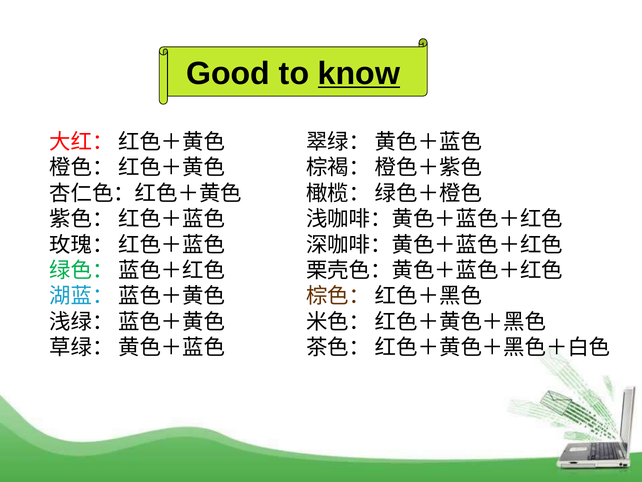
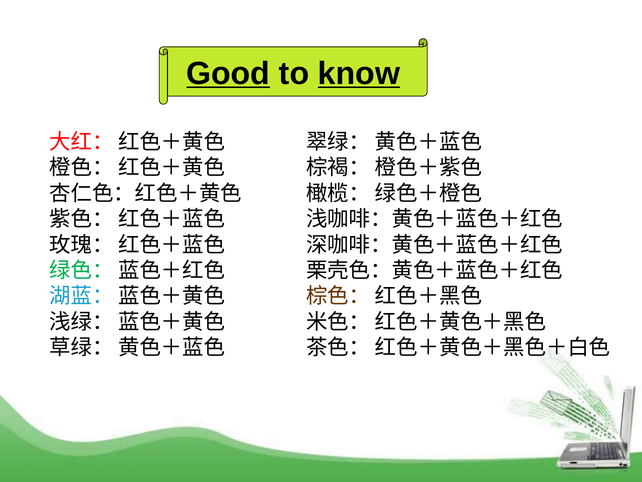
Good underline: none -> present
